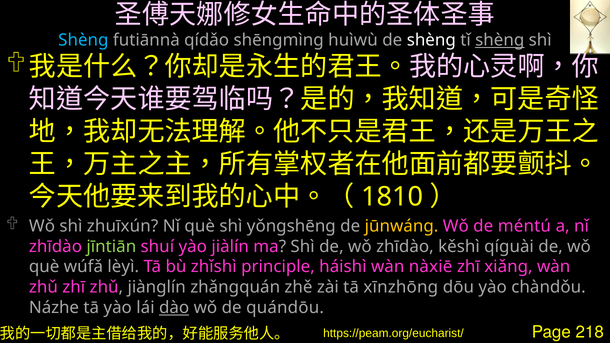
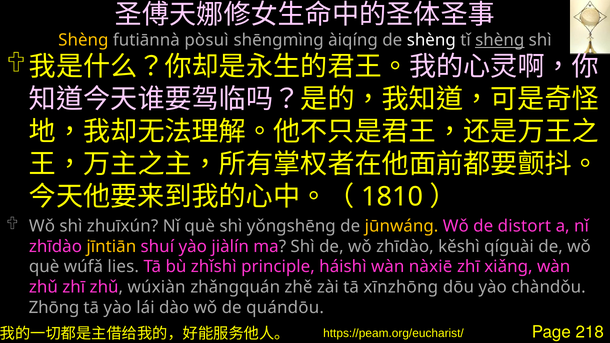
Shèng at (83, 40) colour: light blue -> yellow
qídǎo: qídǎo -> pòsuì
huìwù: huìwù -> àiqíng
méntú: méntú -> distort
jīntiān colour: light green -> yellow
lèyì: lèyì -> lies
jiànglín: jiànglín -> wúxiàn
Názhe: Názhe -> Zhōng
dào underline: present -> none
